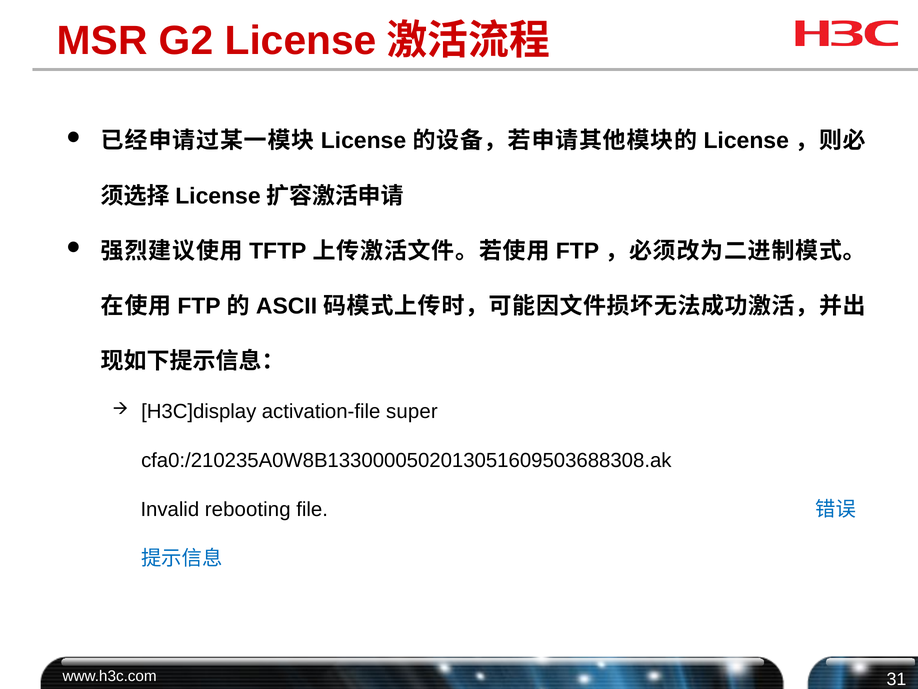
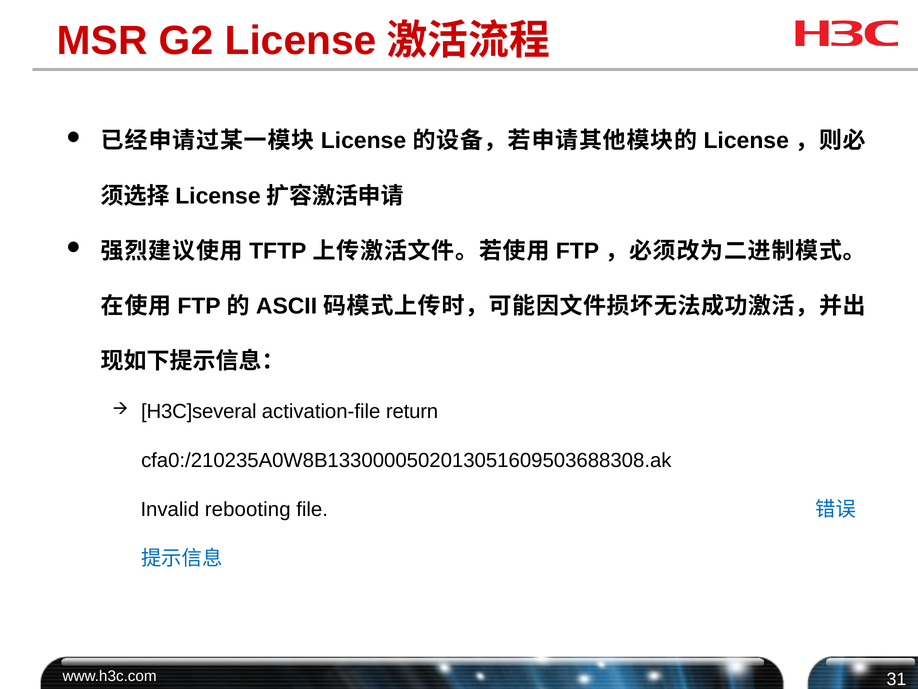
H3C]display: H3C]display -> H3C]several
super: super -> return
